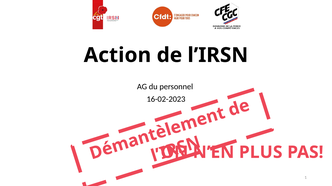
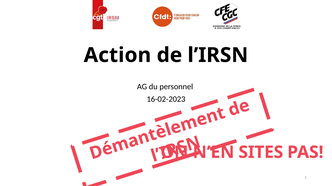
PLUS: PLUS -> SITES
